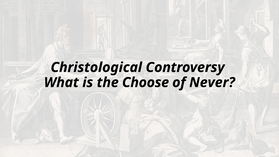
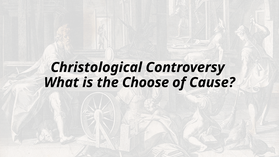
Never: Never -> Cause
